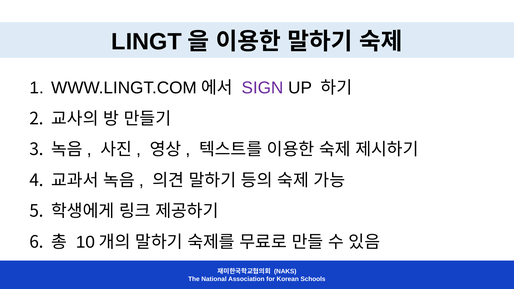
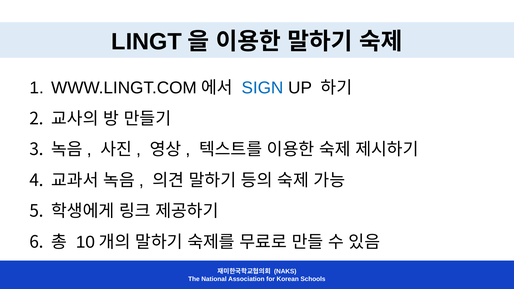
SIGN colour: purple -> blue
